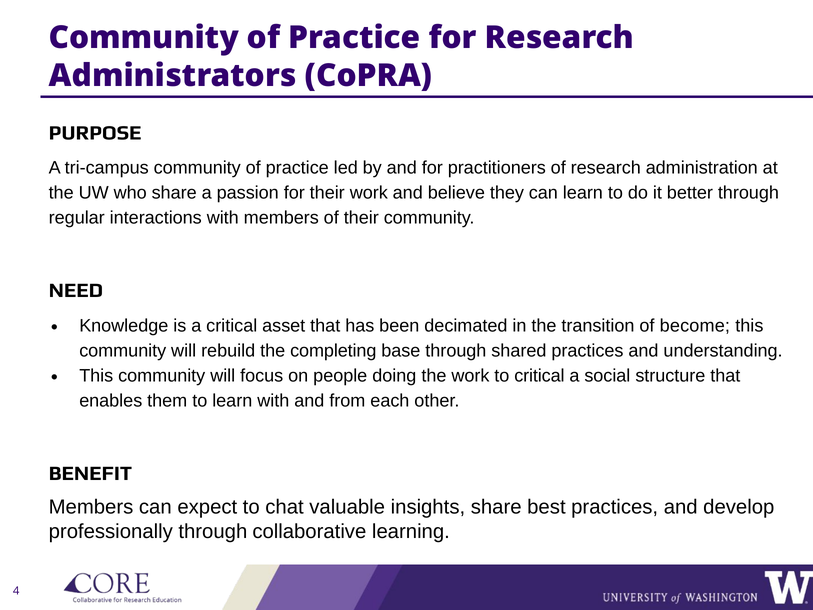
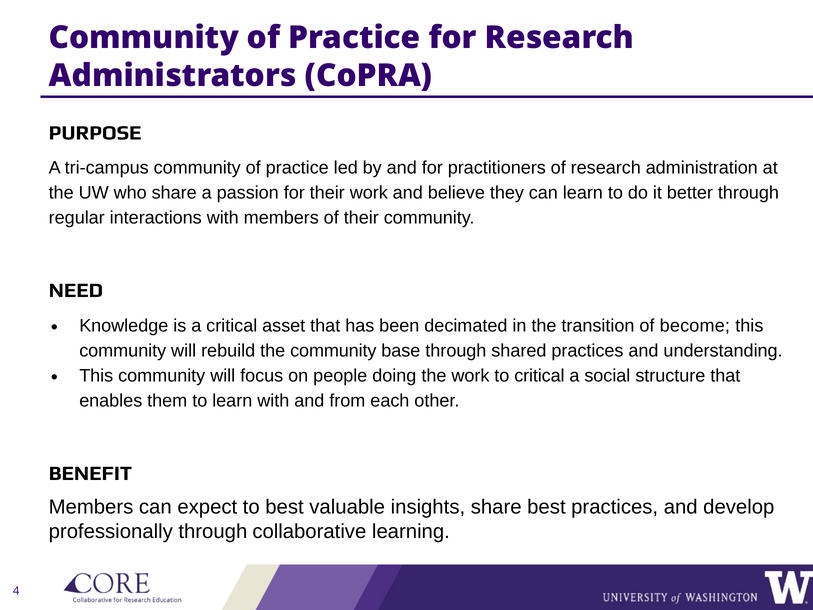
the completing: completing -> community
to chat: chat -> best
